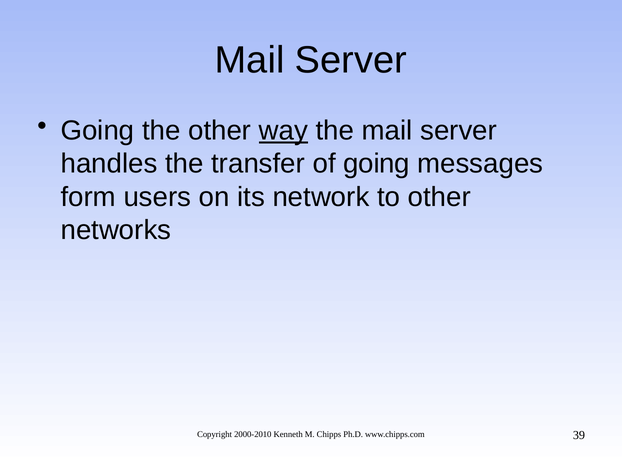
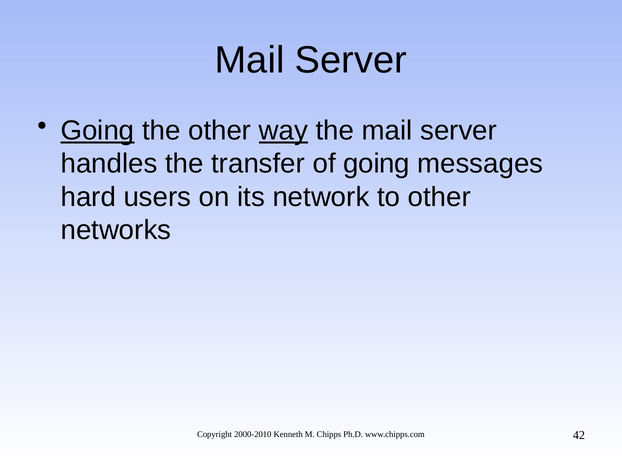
Going at (98, 130) underline: none -> present
form: form -> hard
39: 39 -> 42
